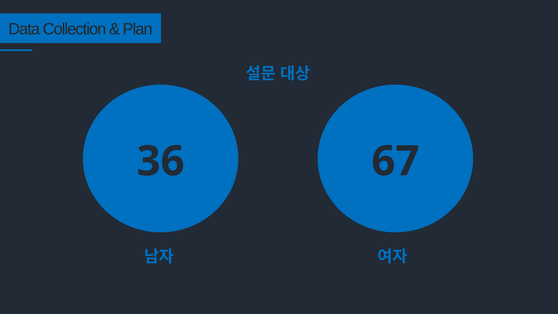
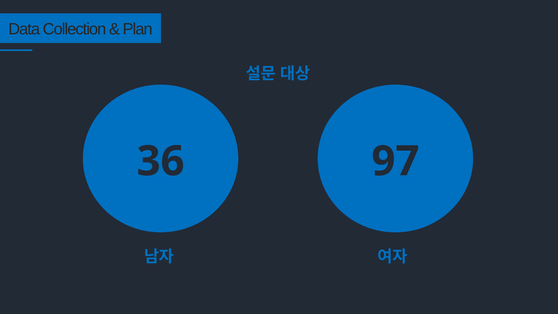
67: 67 -> 97
